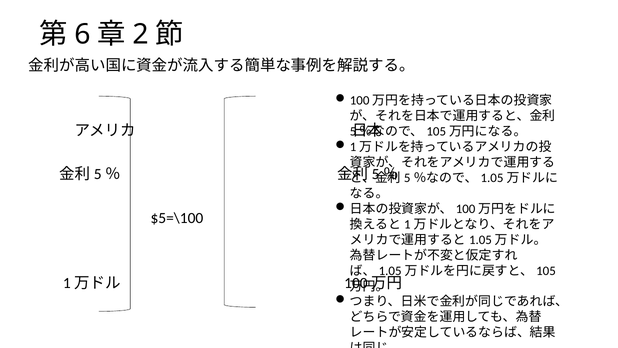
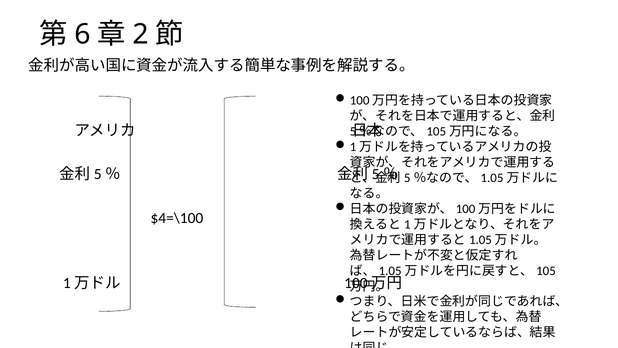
$5=\100: $5=\100 -> $4=\100
